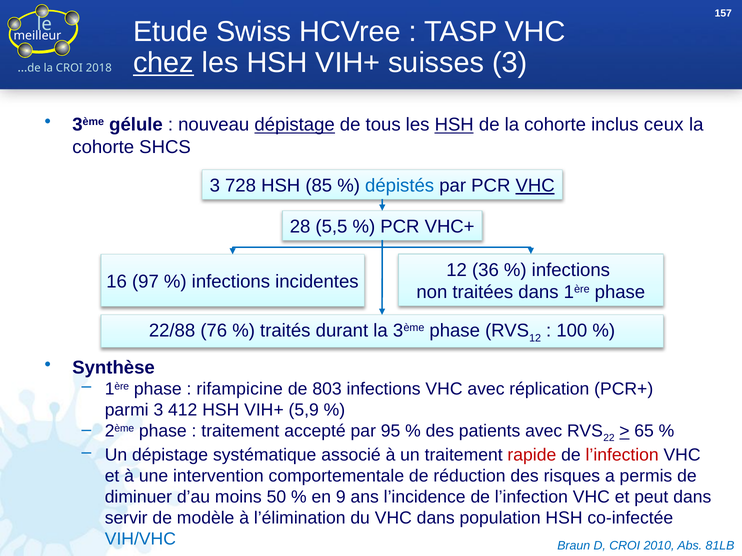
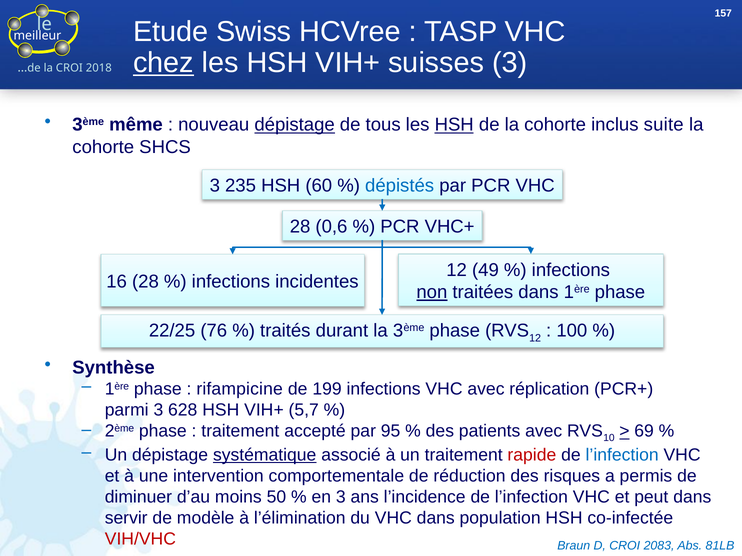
gélule: gélule -> même
ceux: ceux -> suite
728: 728 -> 235
85: 85 -> 60
VHC at (535, 186) underline: present -> none
5,5: 5,5 -> 0,6
36: 36 -> 49
16 97: 97 -> 28
non underline: none -> present
22/88: 22/88 -> 22/25
803: 803 -> 199
412: 412 -> 628
5,9: 5,9 -> 5,7
22: 22 -> 10
65: 65 -> 69
systématique underline: none -> present
l’infection at (622, 455) colour: red -> blue
en 9: 9 -> 3
VIH/VHC colour: blue -> red
2010: 2010 -> 2083
